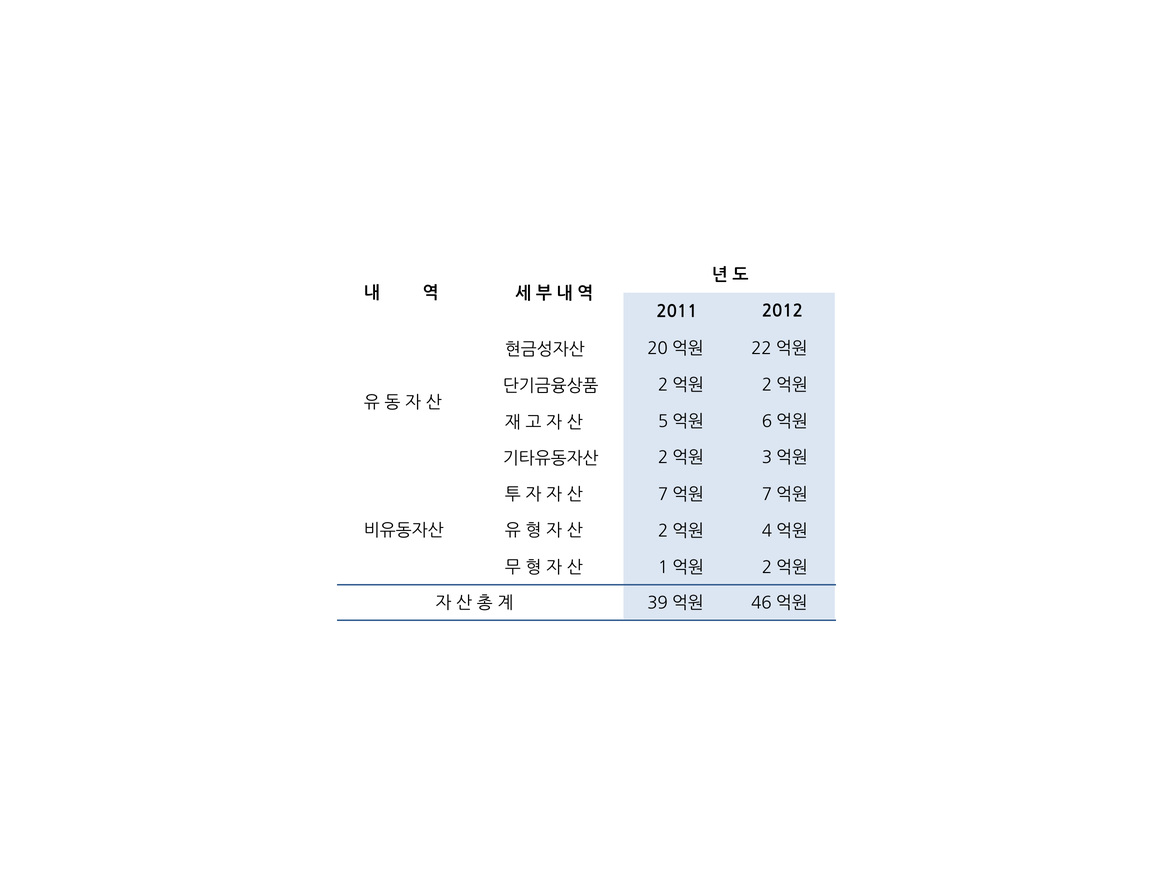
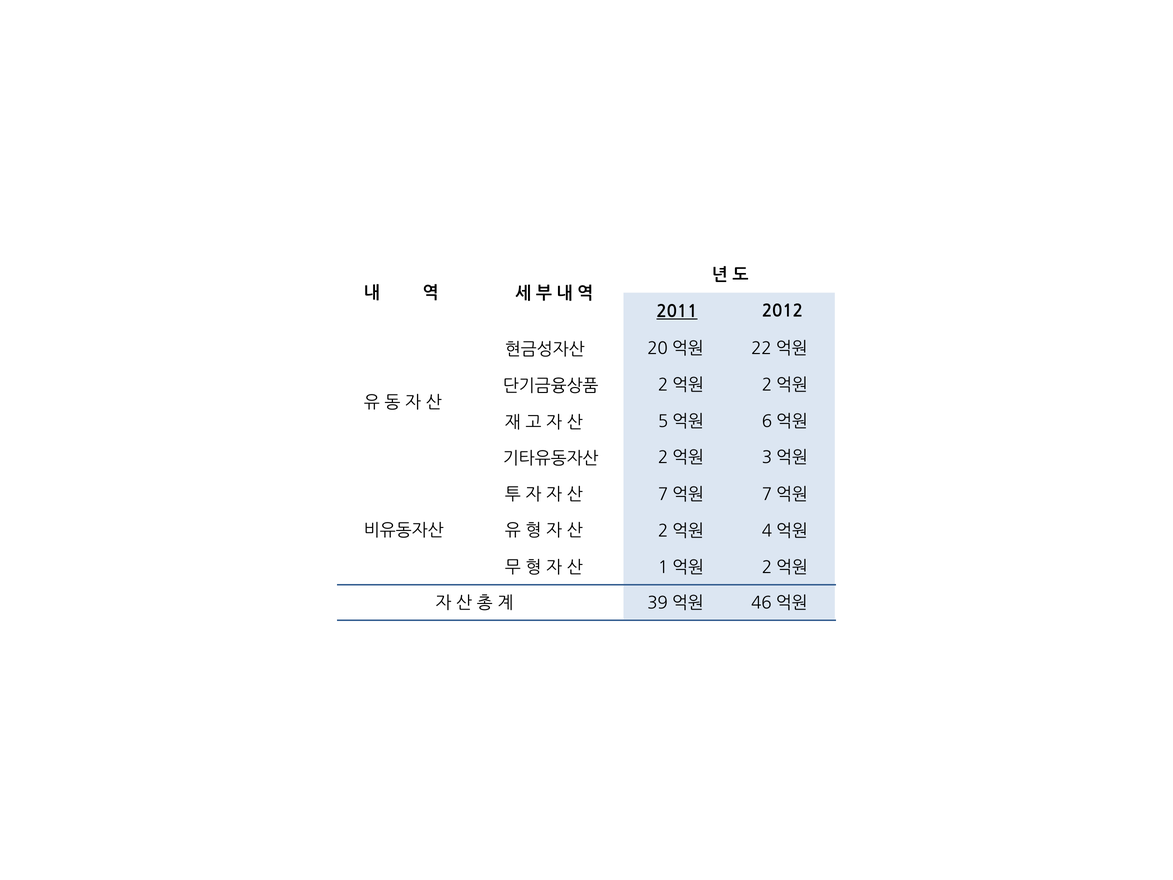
2011 underline: none -> present
